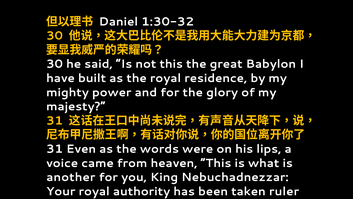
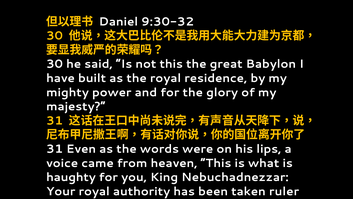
1:30-32: 1:30-32 -> 9:30-32
another: another -> haughty
